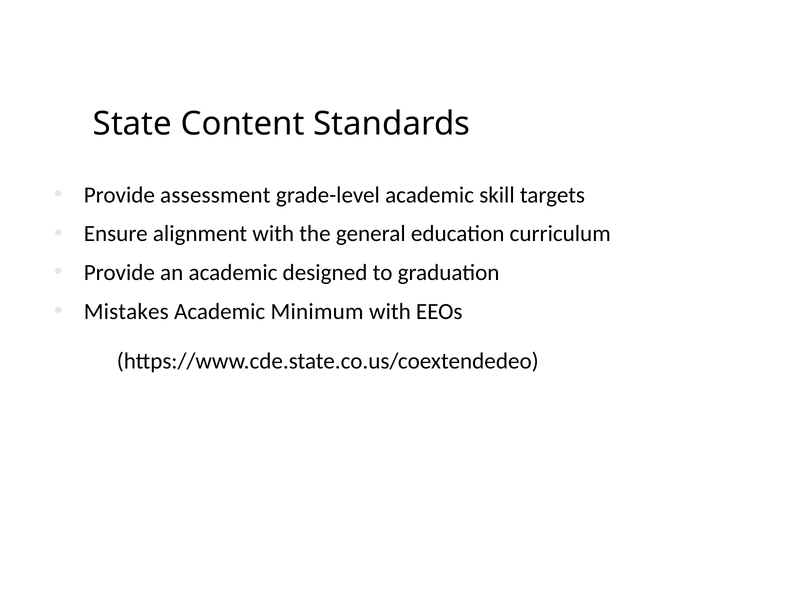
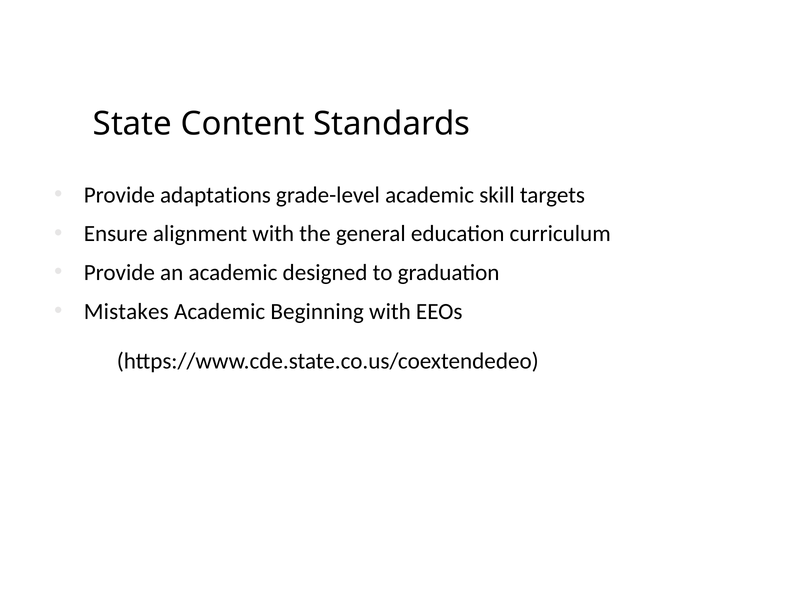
assessment: assessment -> adaptations
Minimum: Minimum -> Beginning
